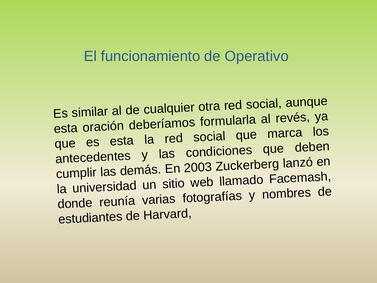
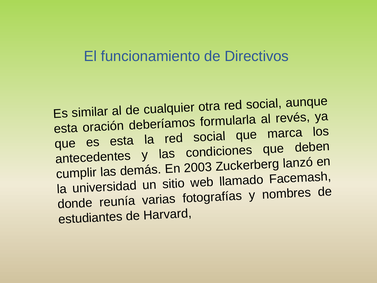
Operativo: Operativo -> Directivos
